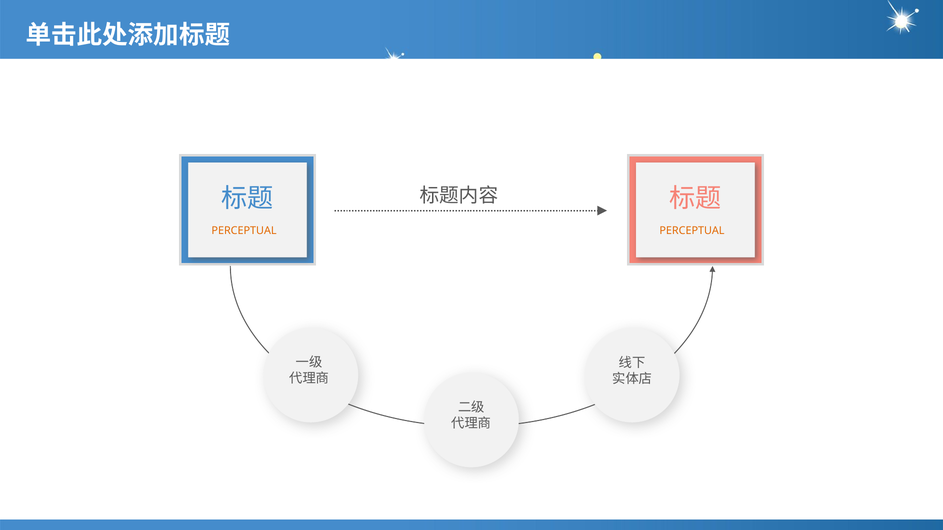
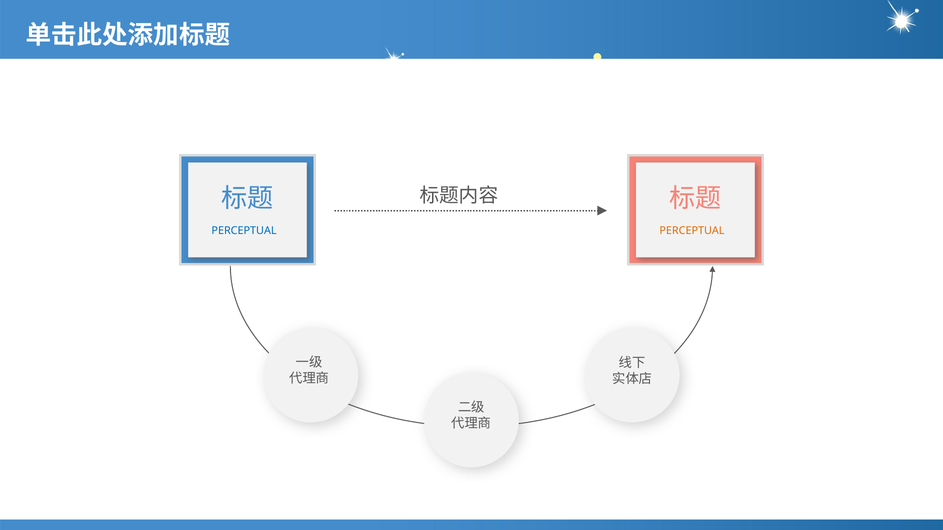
PERCEPTUAL at (244, 231) colour: orange -> blue
